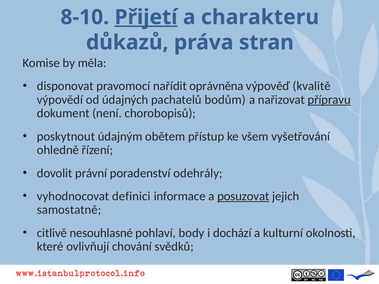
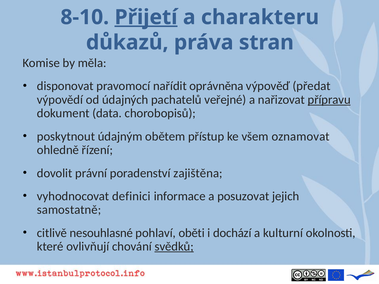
kvalitě: kvalitě -> předat
bodům: bodům -> veřejné
není: není -> data
vyšetřování: vyšetřování -> oznamovat
odehrály: odehrály -> zajištěna
posuzovat underline: present -> none
body: body -> oběti
svědků underline: none -> present
